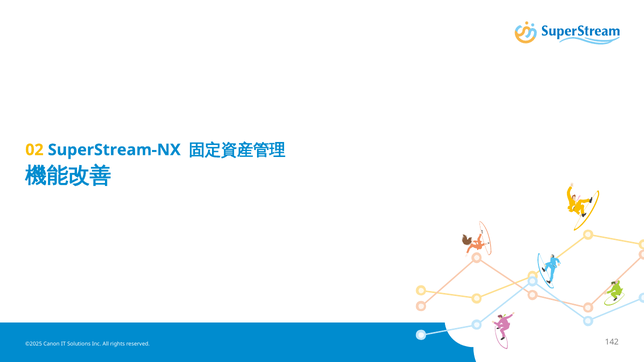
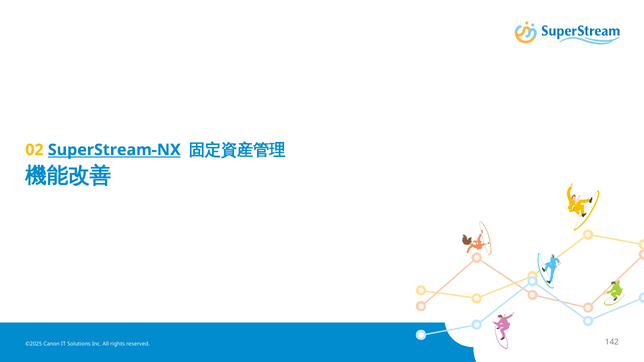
SuperStream-NX underline: none -> present
